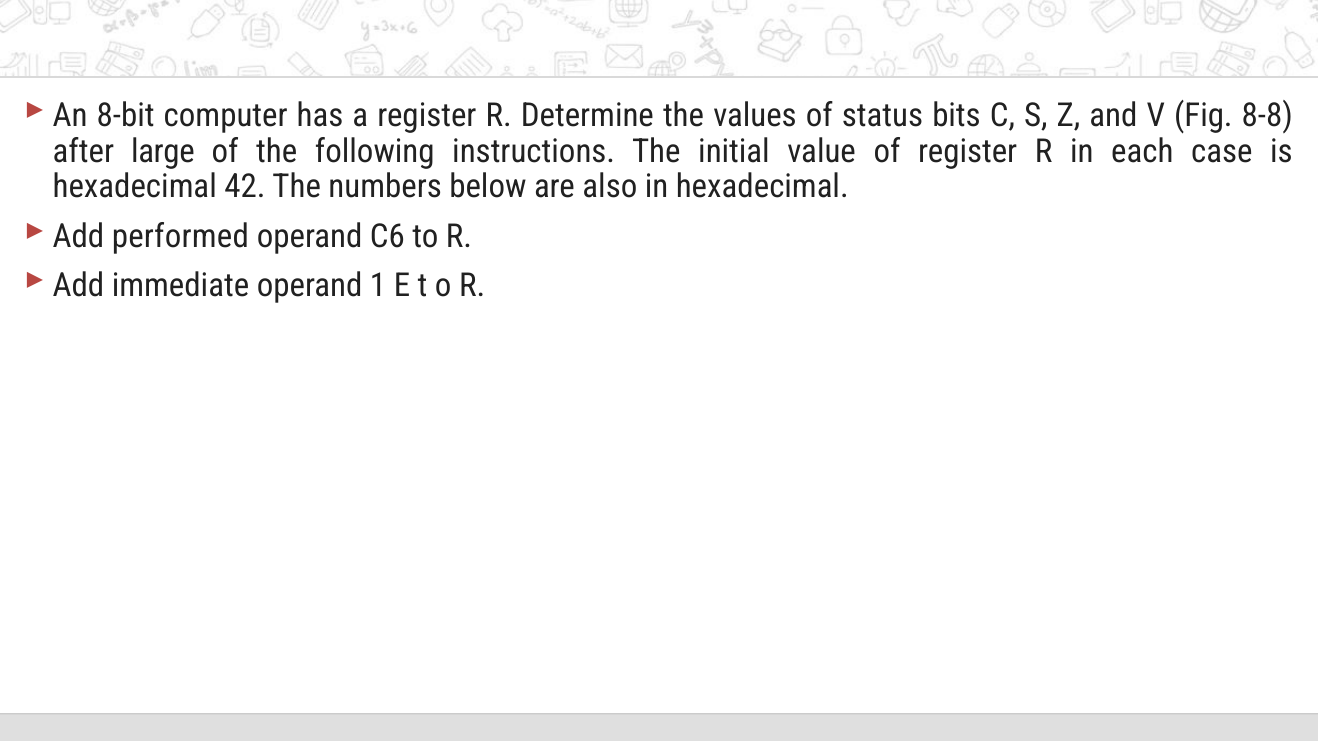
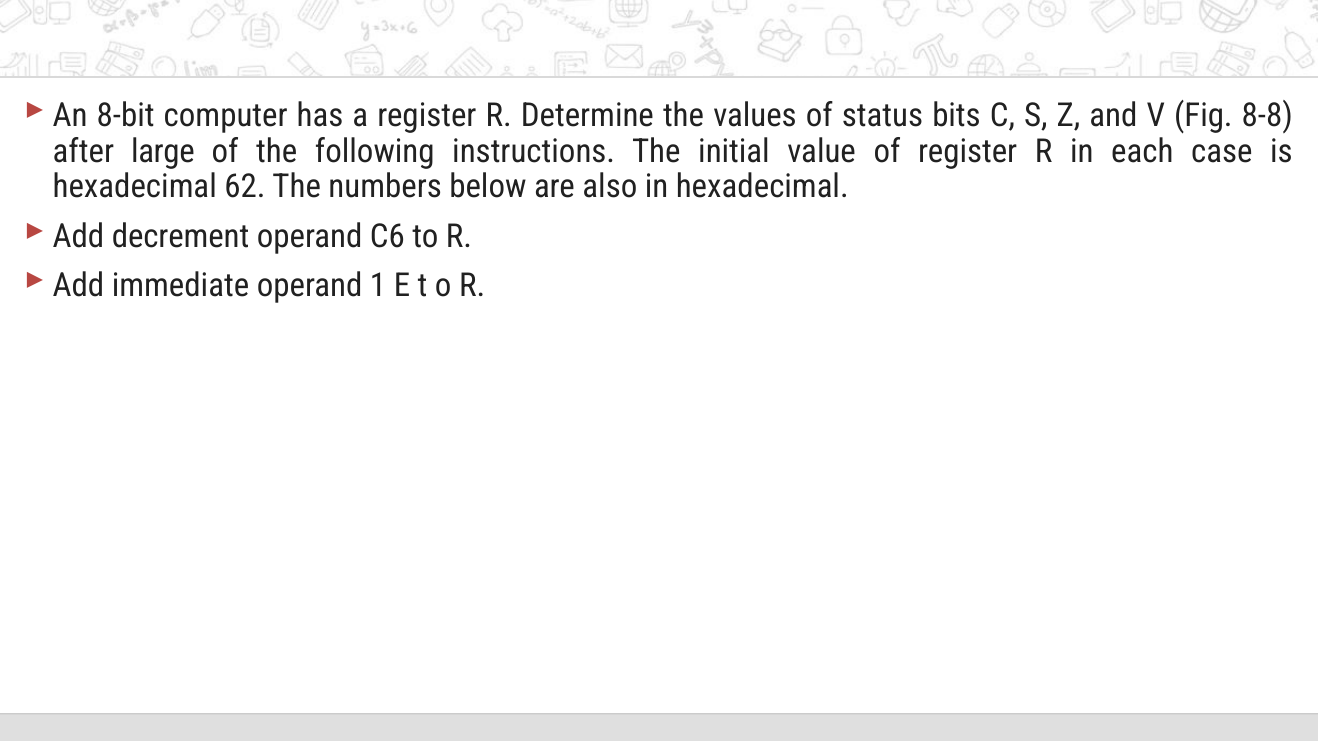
42: 42 -> 62
performed: performed -> decrement
